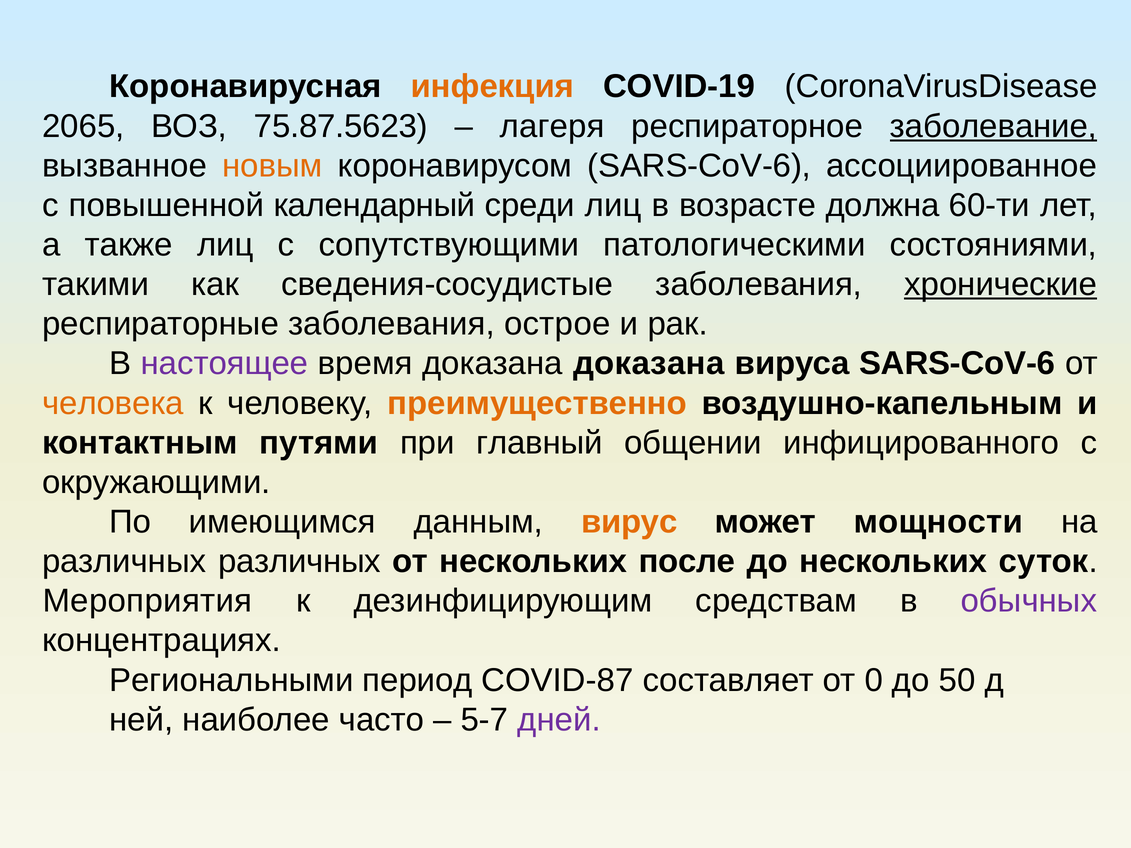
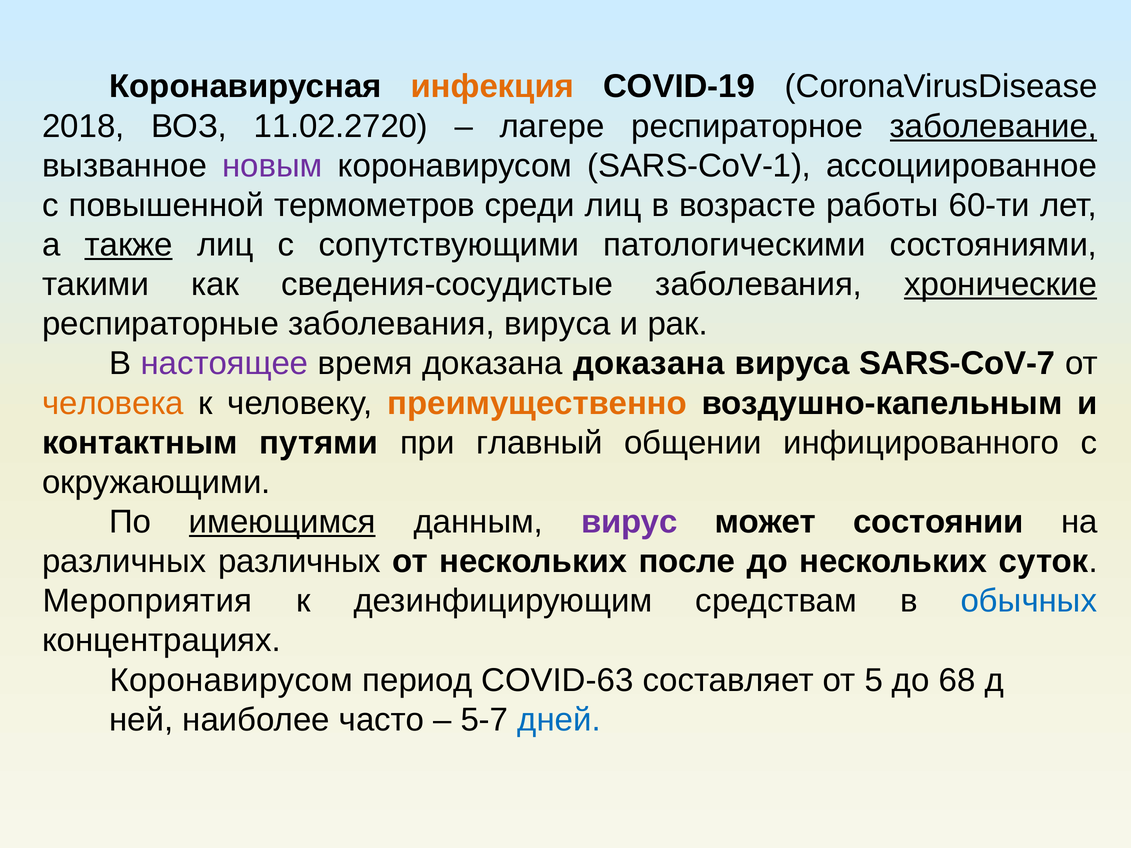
2065: 2065 -> 2018
75.87.5623: 75.87.5623 -> 11.02.2720
лагеря: лагеря -> лагере
новым colour: orange -> purple
коронавирусом SARS-CoV-6: SARS-CoV-6 -> SARS-CoV-1
календарный: календарный -> термометров
должна: должна -> работы
также underline: none -> present
заболевания острое: острое -> вируса
вируса SARS-CoV-6: SARS-CoV-6 -> SARS-CoV-7
имеющимся underline: none -> present
вирус colour: orange -> purple
мощности: мощности -> состоянии
обычных colour: purple -> blue
Региональными at (231, 680): Региональными -> Коронавирусом
COVID-87: COVID-87 -> COVID-63
0: 0 -> 5
50: 50 -> 68
дней colour: purple -> blue
